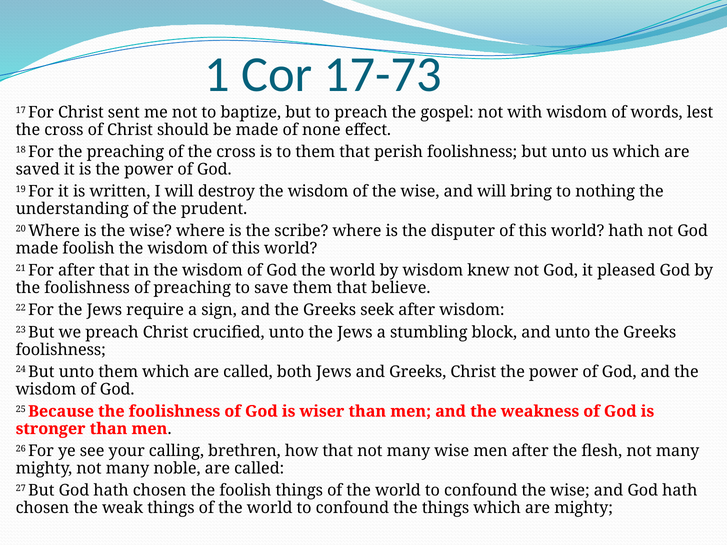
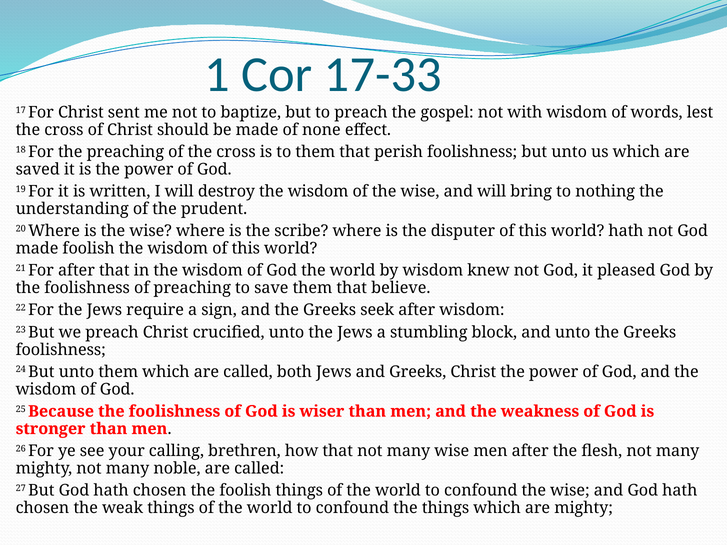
17-73: 17-73 -> 17-33
